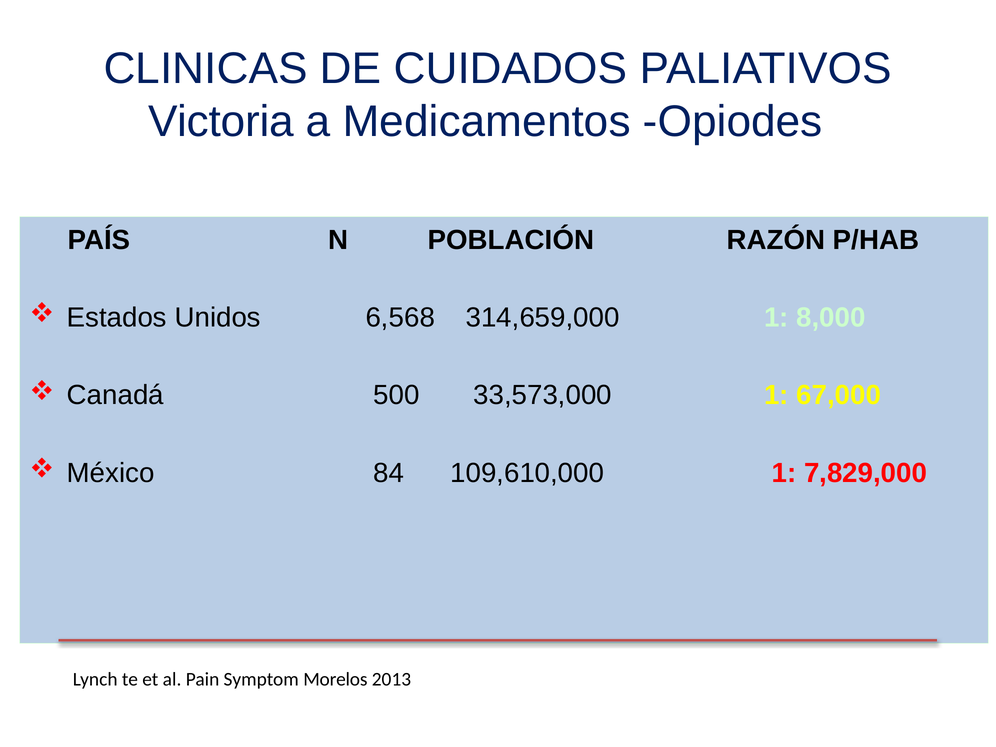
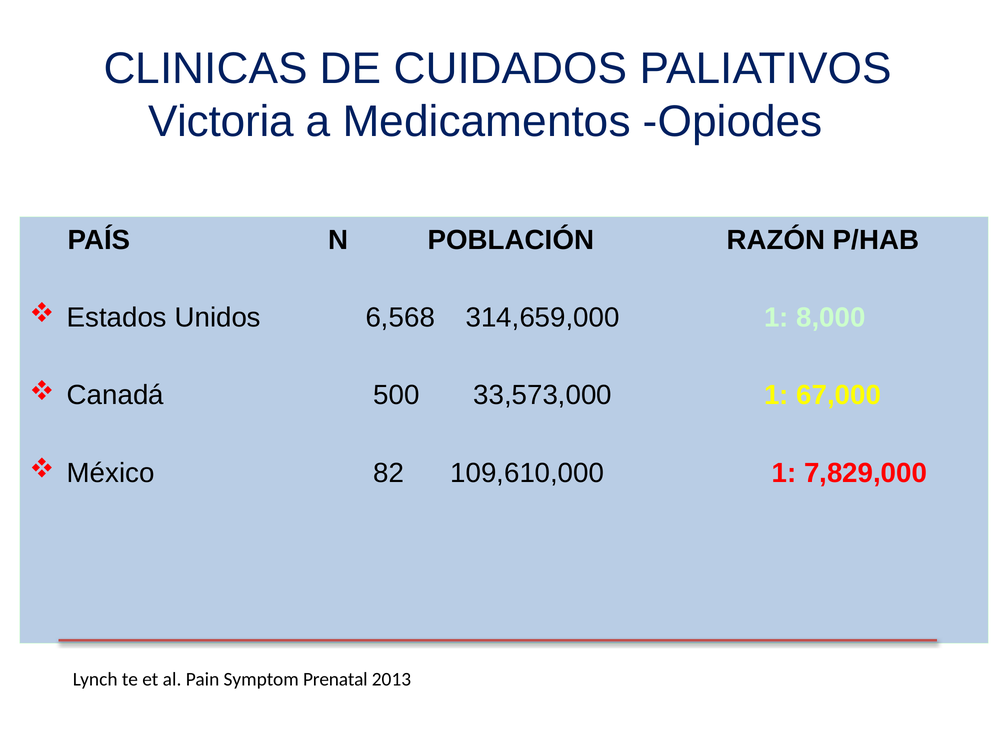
84: 84 -> 82
Morelos: Morelos -> Prenatal
